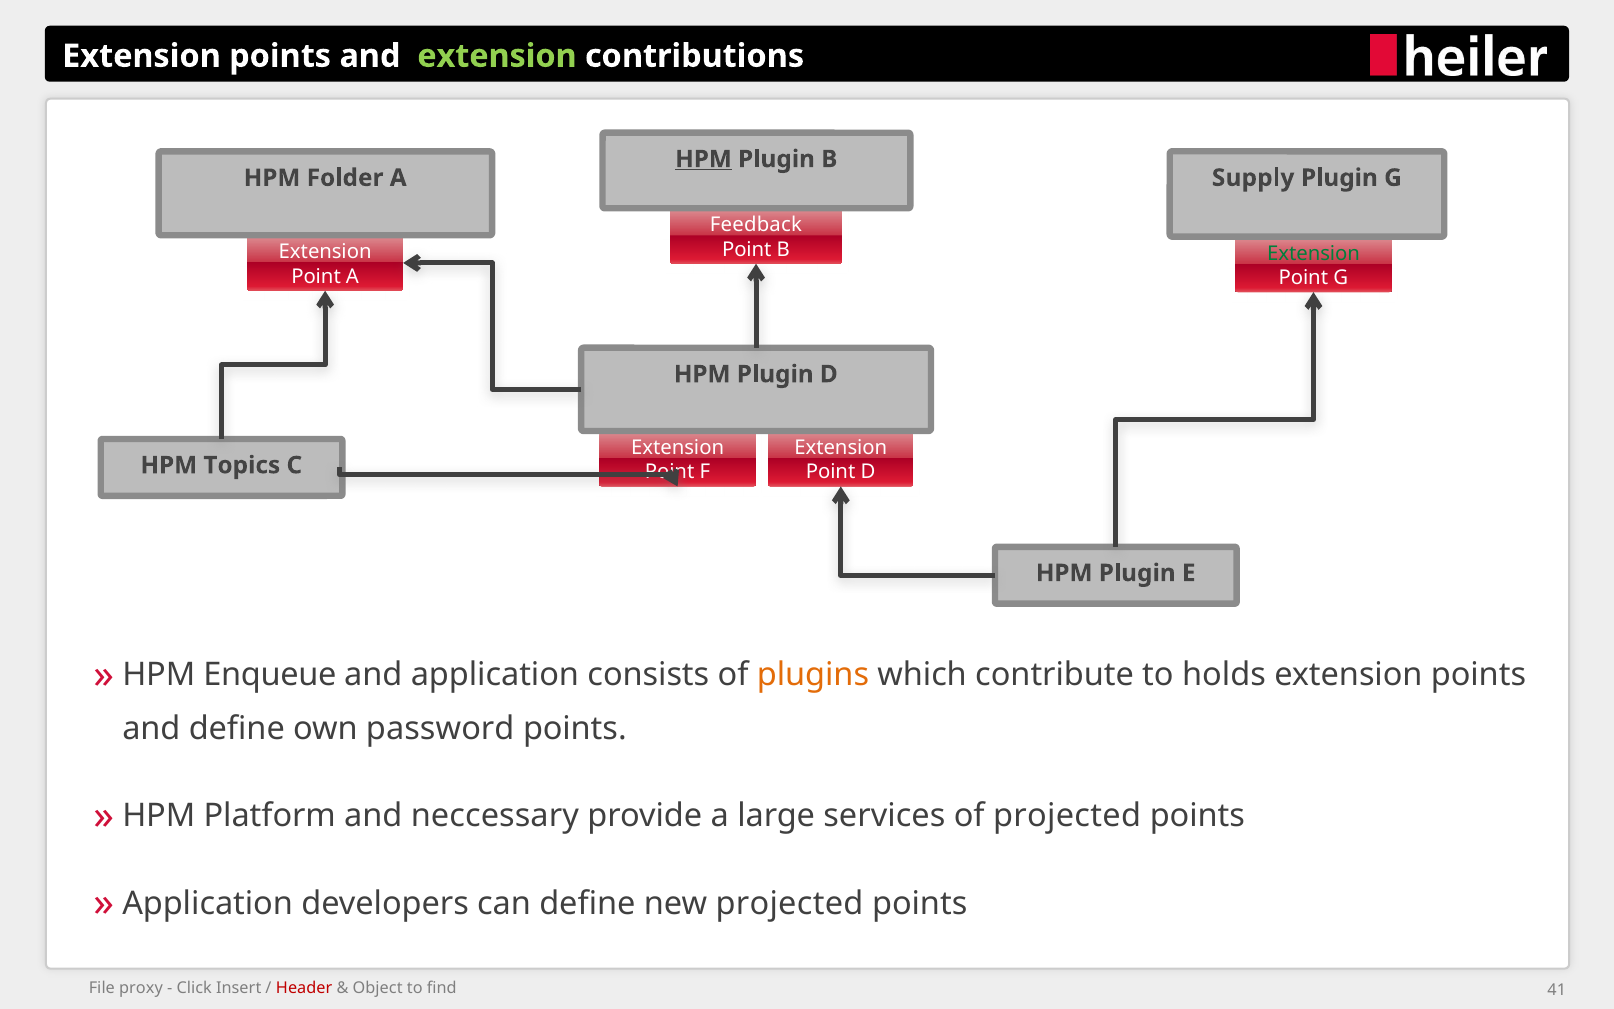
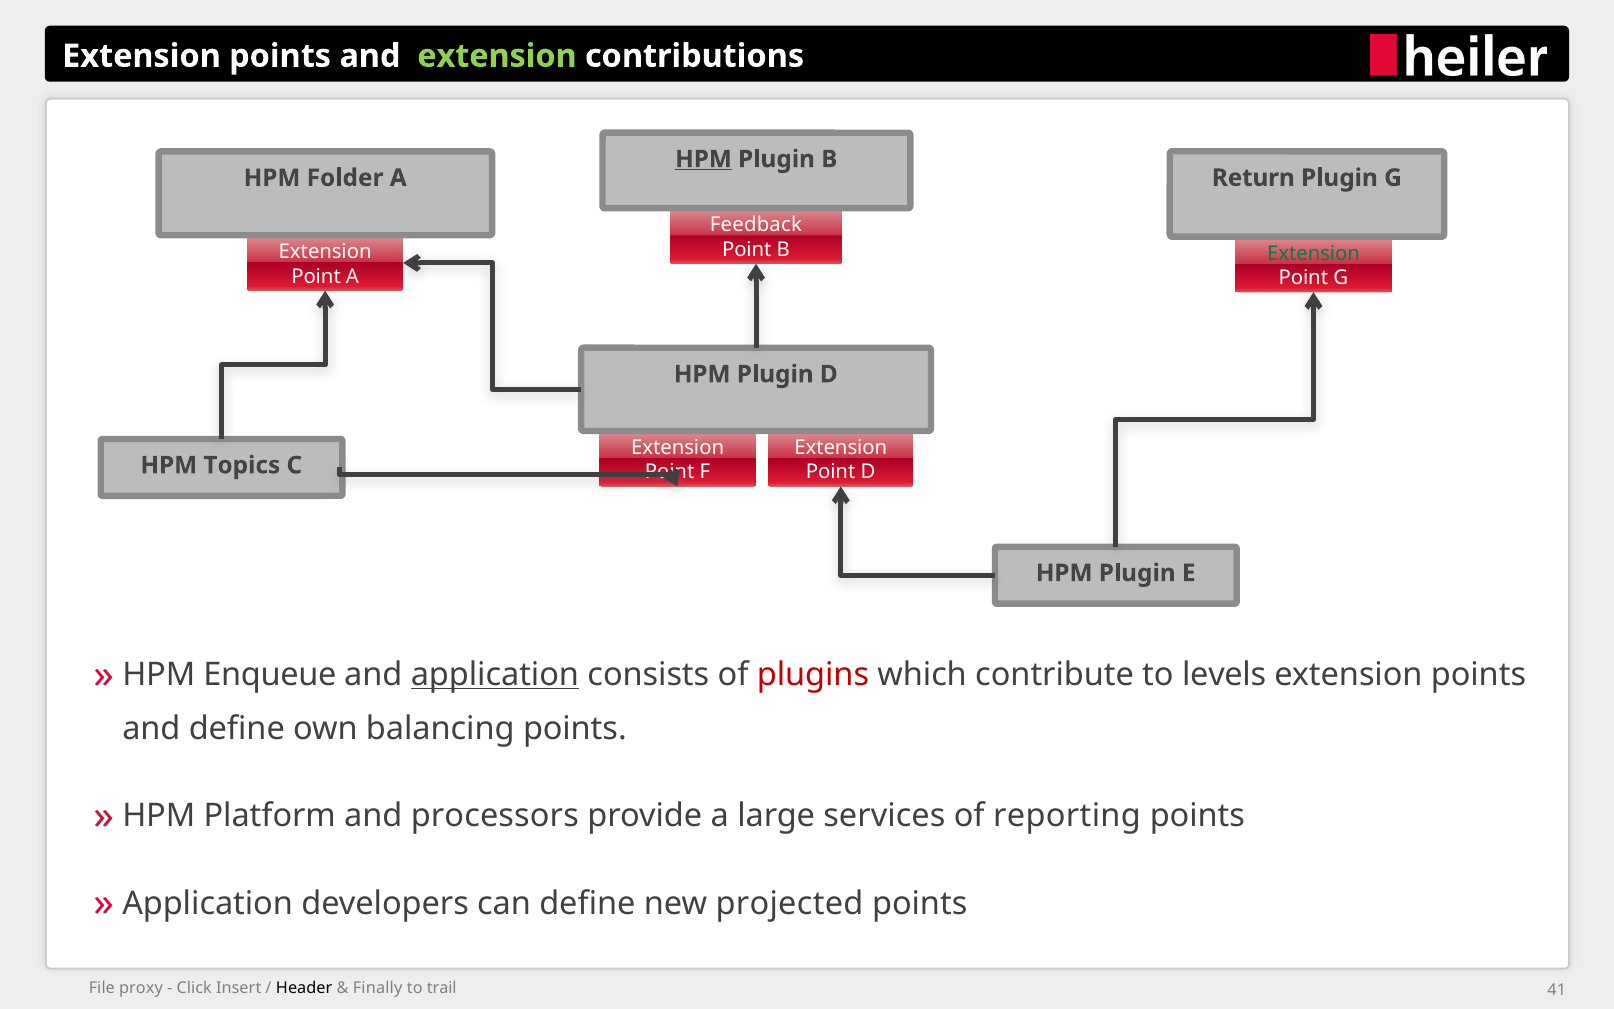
Supply: Supply -> Return
application underline: none -> present
plugins colour: orange -> red
holds: holds -> levels
password: password -> balancing
neccessary: neccessary -> processors
of projected: projected -> reporting
Header colour: red -> black
Object: Object -> Finally
find: find -> trail
